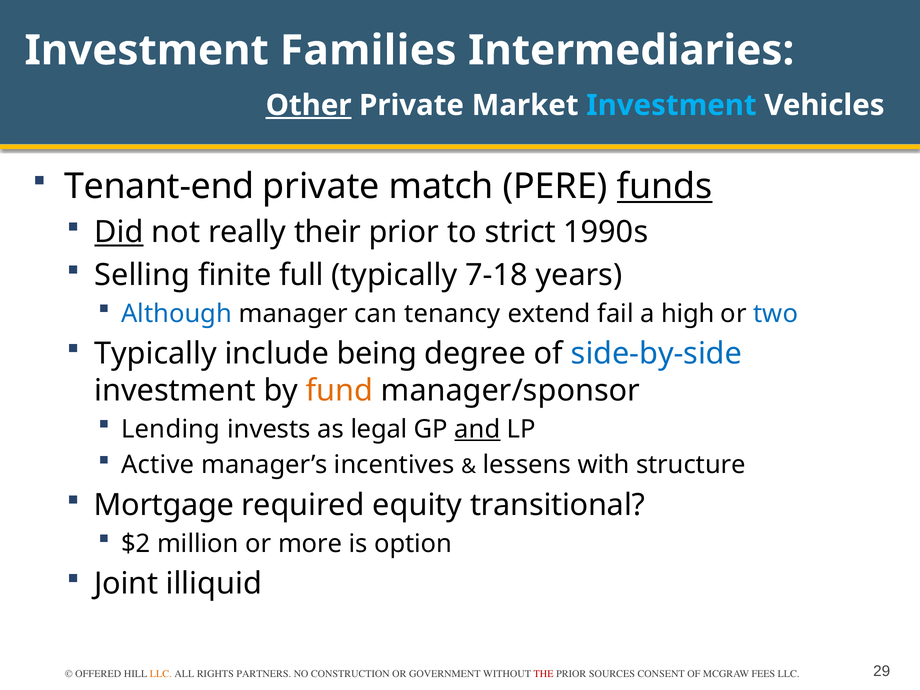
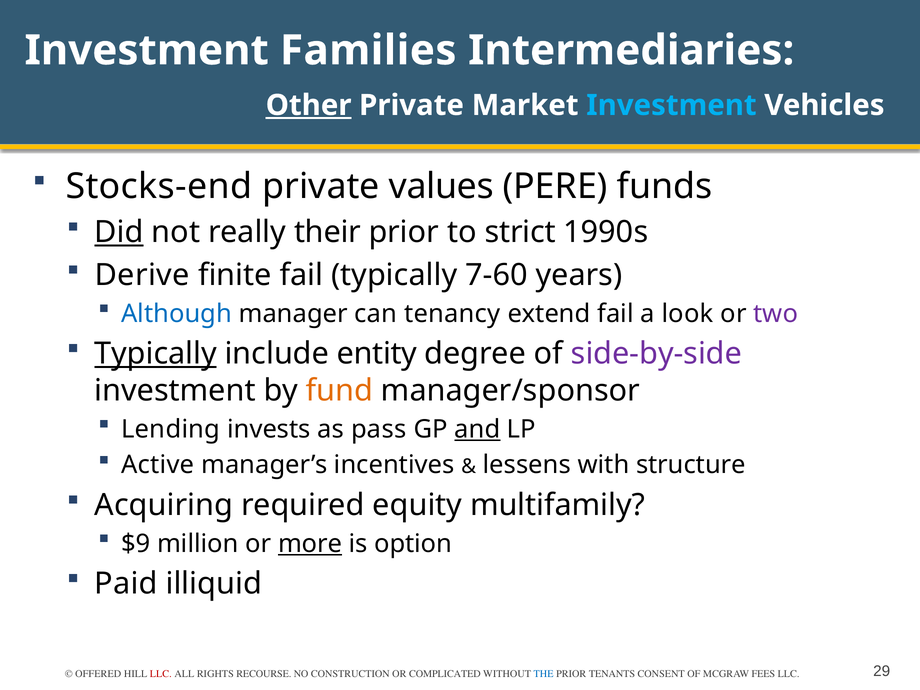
Tenant-end: Tenant-end -> Stocks-end
match: match -> values
funds underline: present -> none
Selling: Selling -> Derive
finite full: full -> fail
7-18: 7-18 -> 7-60
high: high -> look
two colour: blue -> purple
Typically at (156, 354) underline: none -> present
being: being -> entity
side-by-side colour: blue -> purple
legal: legal -> pass
Mortgage: Mortgage -> Acquiring
transitional: transitional -> multifamily
$2: $2 -> $9
more underline: none -> present
Joint: Joint -> Paid
LLC at (161, 674) colour: orange -> red
PARTNERS: PARTNERS -> RECOURSE
GOVERNMENT: GOVERNMENT -> COMPLICATED
THE colour: red -> blue
SOURCES: SOURCES -> TENANTS
